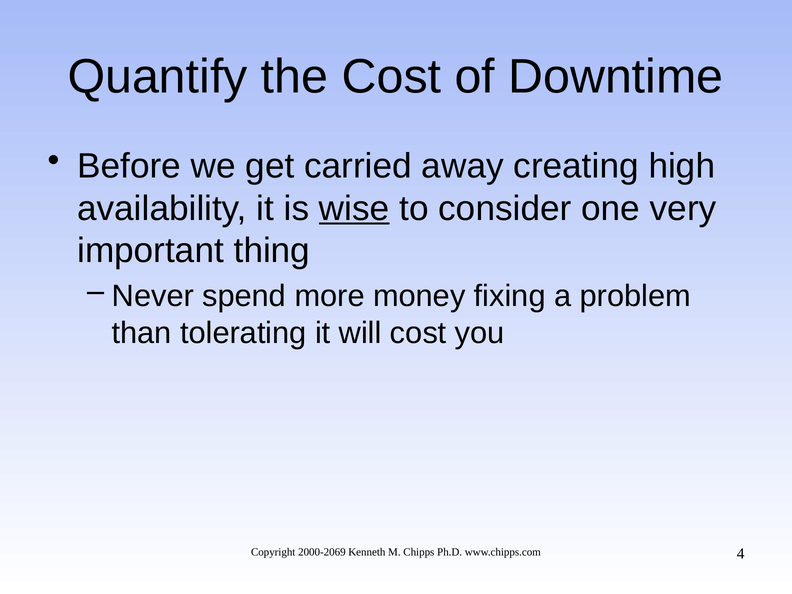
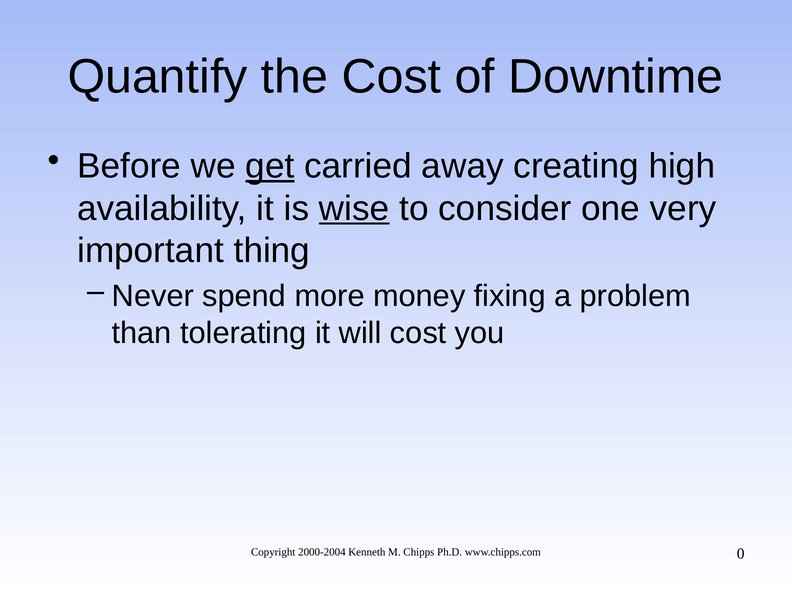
get underline: none -> present
2000-2069: 2000-2069 -> 2000-2004
4: 4 -> 0
